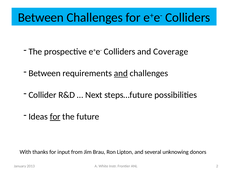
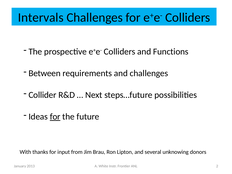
Between at (41, 18): Between -> Intervals
Coverage: Coverage -> Functions
and at (121, 73) underline: present -> none
